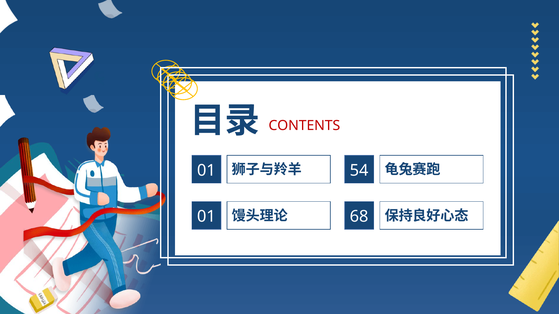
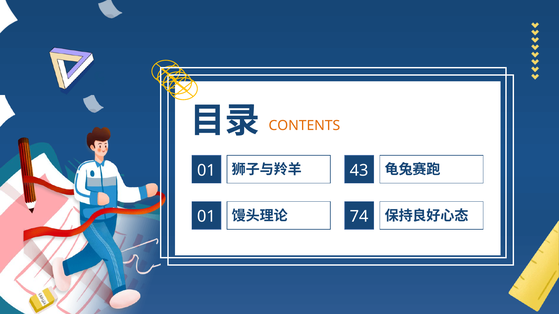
CONTENTS colour: red -> orange
54: 54 -> 43
68: 68 -> 74
